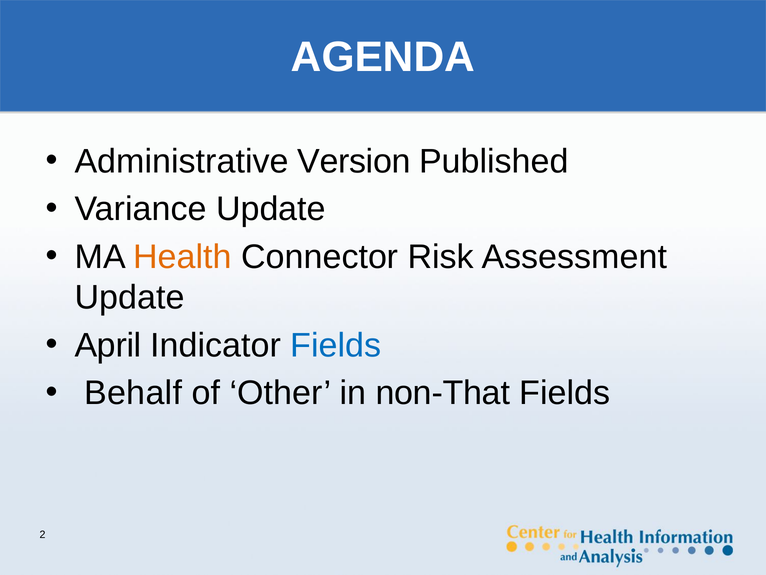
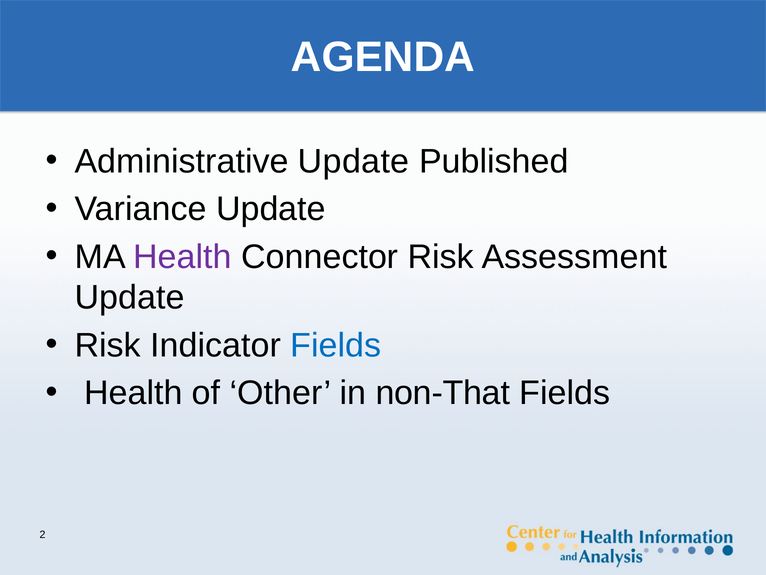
Administrative Version: Version -> Update
Health at (183, 257) colour: orange -> purple
April at (108, 345): April -> Risk
Behalf at (133, 393): Behalf -> Health
